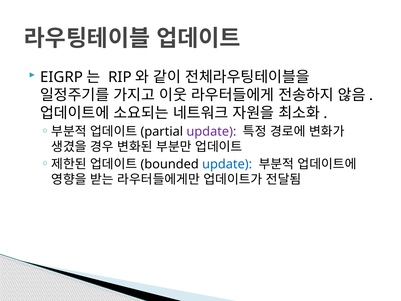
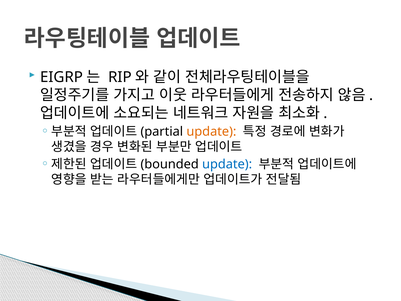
update at (211, 131) colour: purple -> orange
